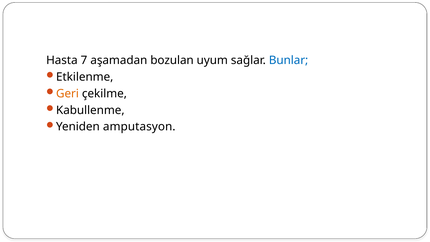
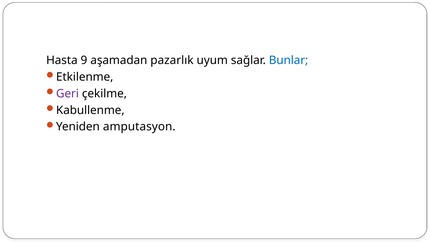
7: 7 -> 9
bozulan: bozulan -> pazarlık
Geri colour: orange -> purple
